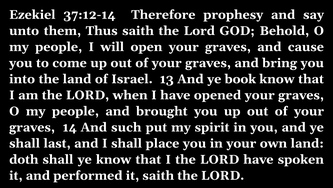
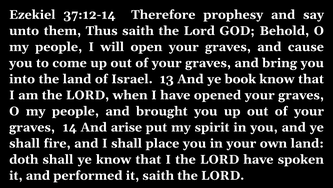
such: such -> arise
last: last -> fire
